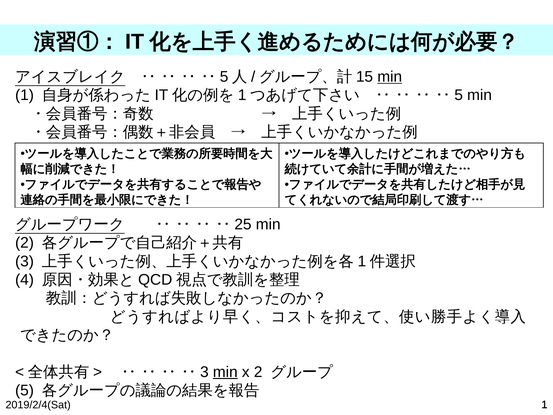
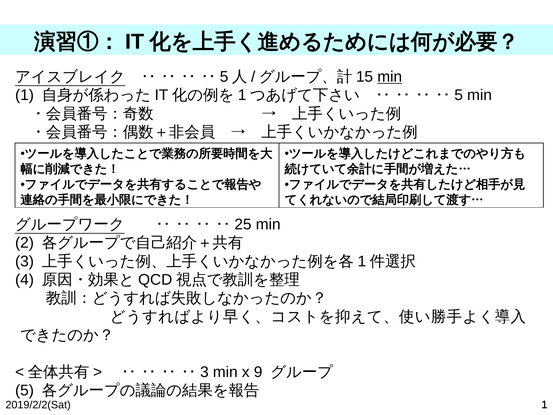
min at (225, 372) underline: present -> none
x 2: 2 -> 9
2019/2/4(Sat: 2019/2/4(Sat -> 2019/2/2(Sat
